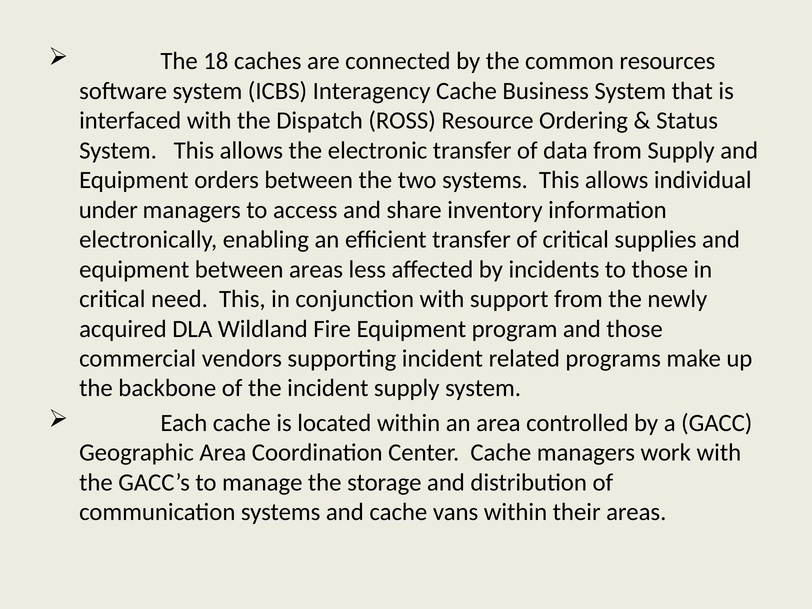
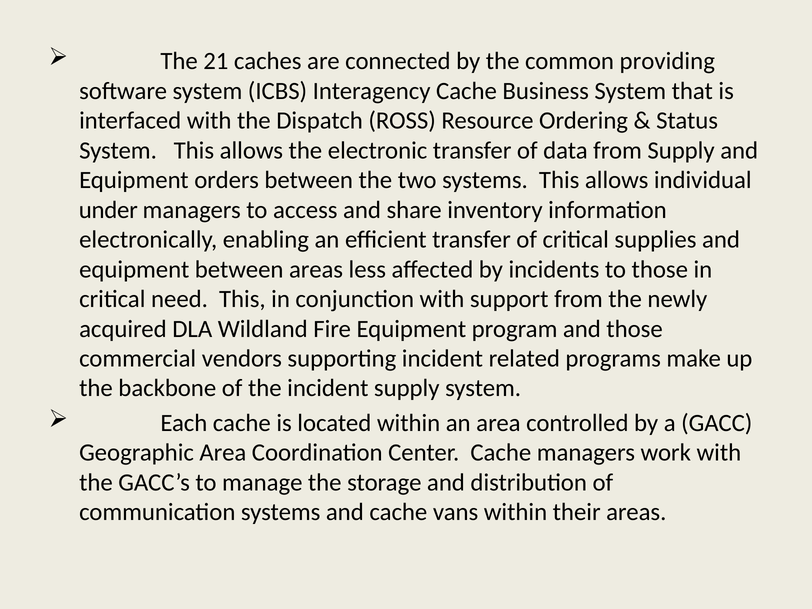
18: 18 -> 21
resources: resources -> providing
